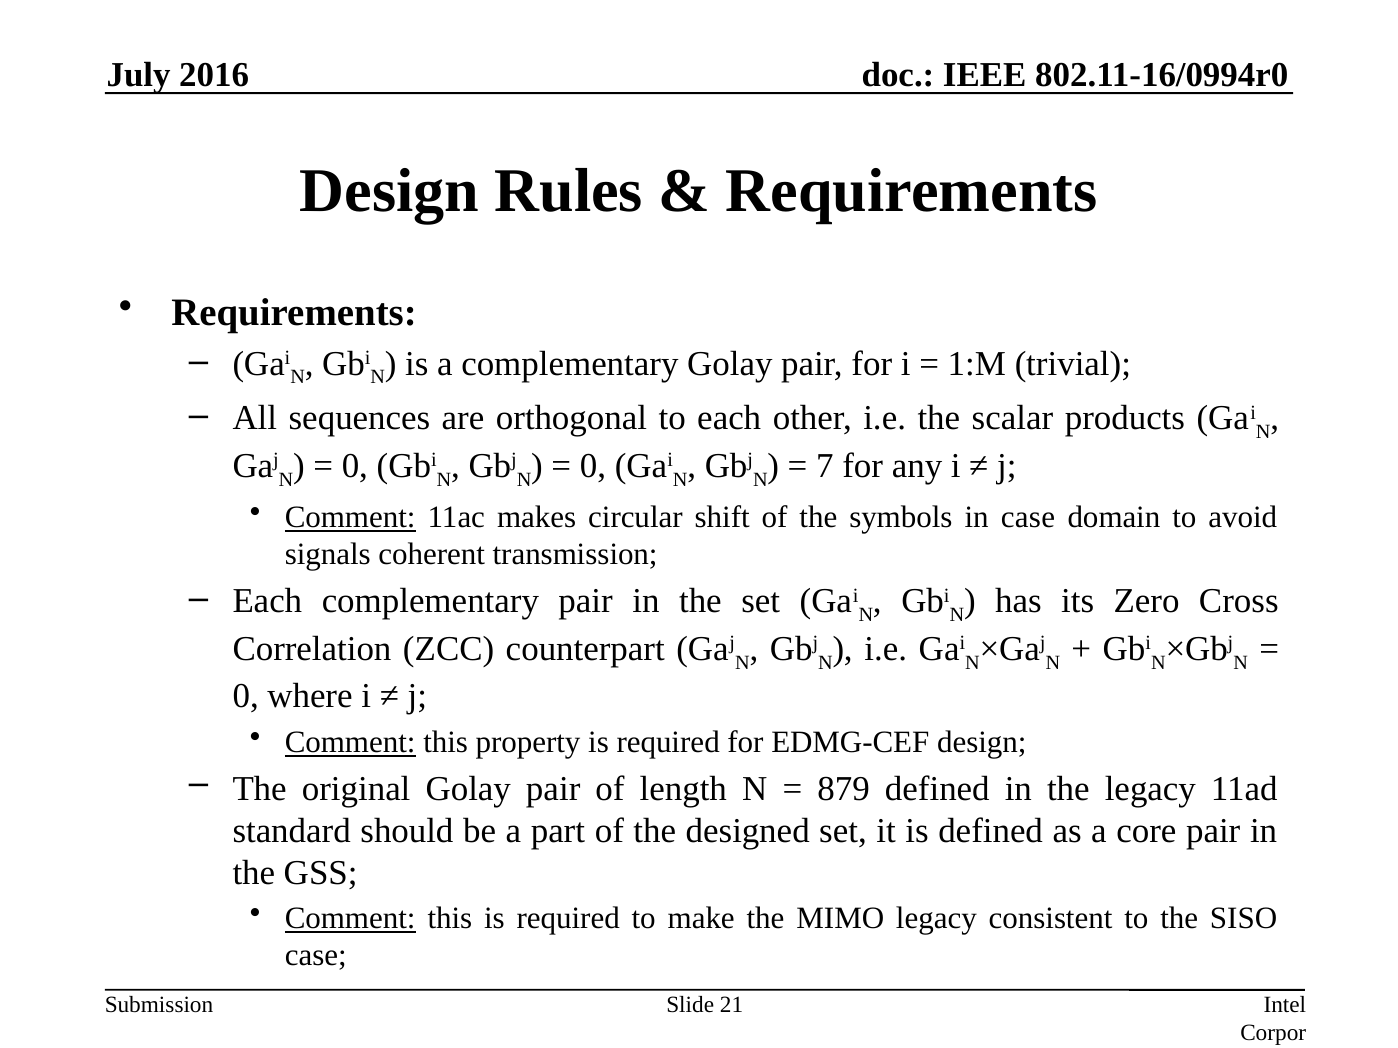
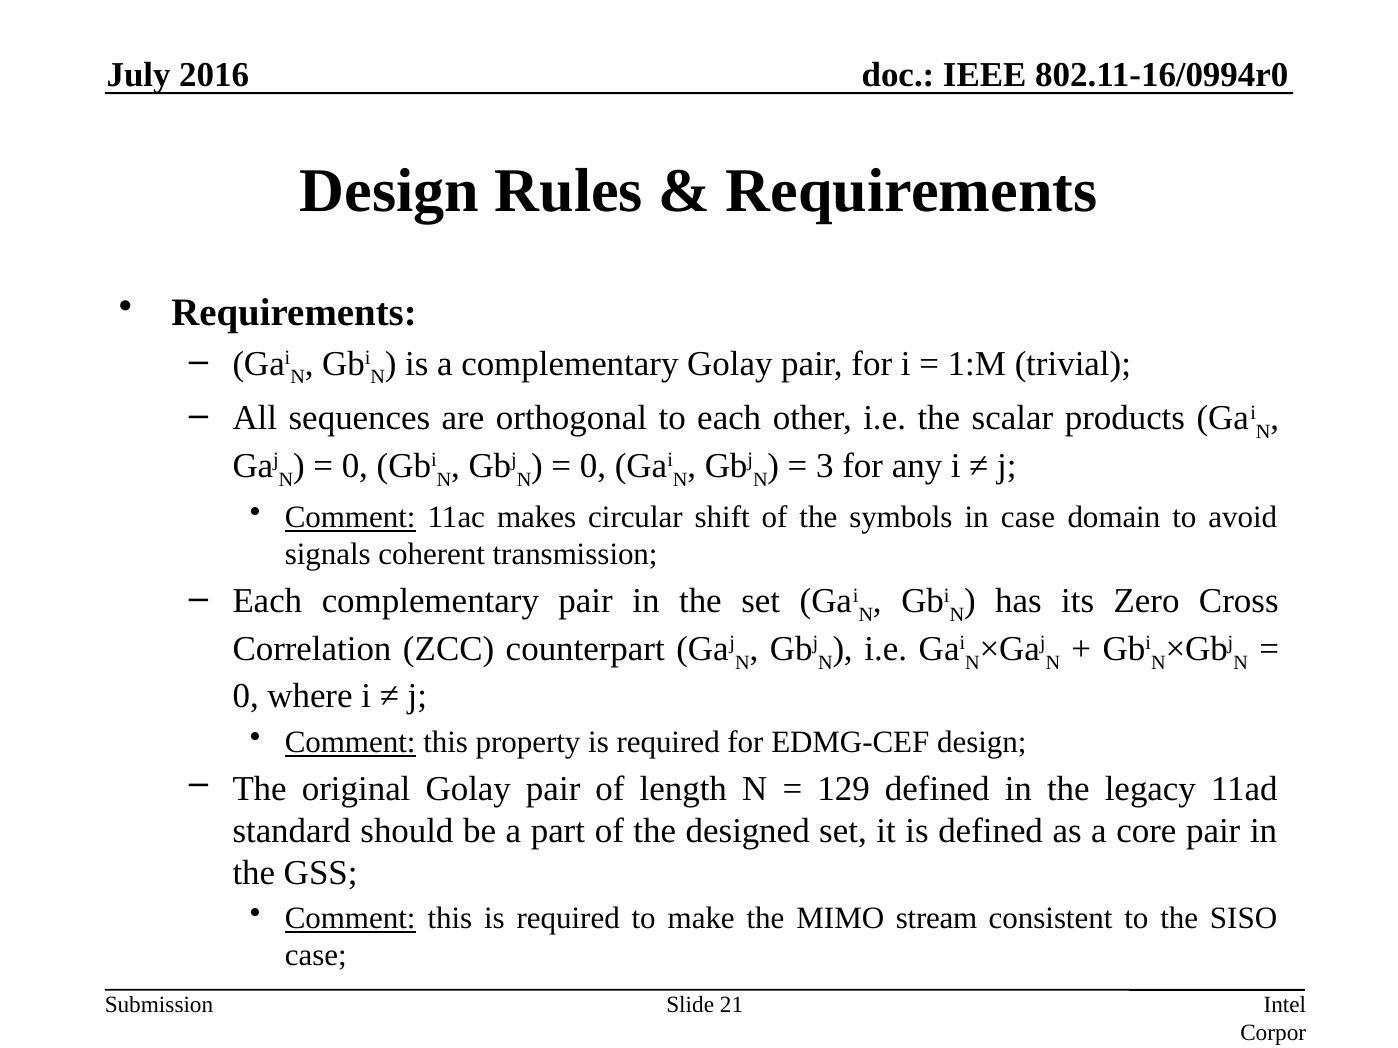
7: 7 -> 3
879: 879 -> 129
MIMO legacy: legacy -> stream
